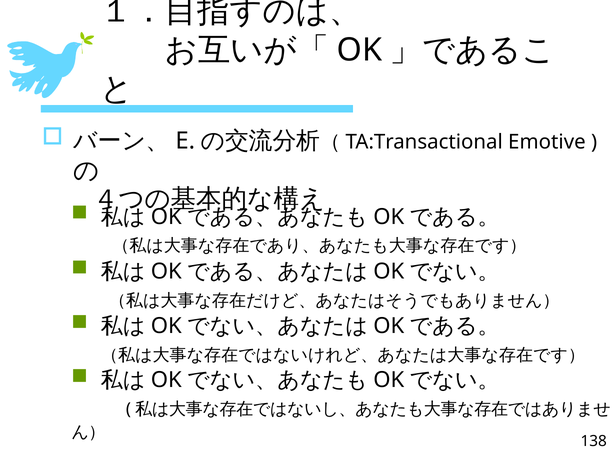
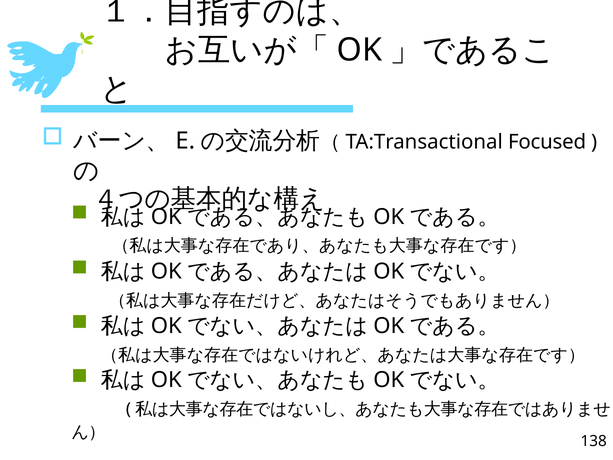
Emotive: Emotive -> Focused
